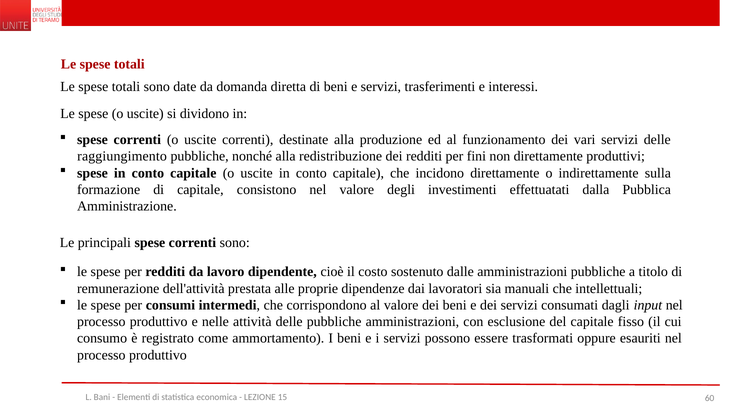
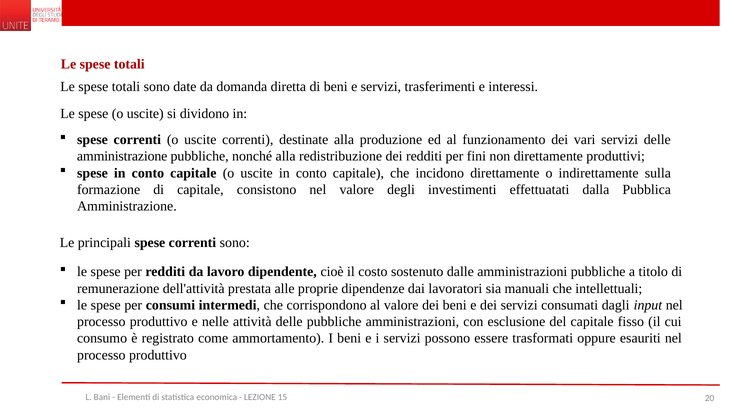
raggiungimento at (122, 157): raggiungimento -> amministrazione
60: 60 -> 20
